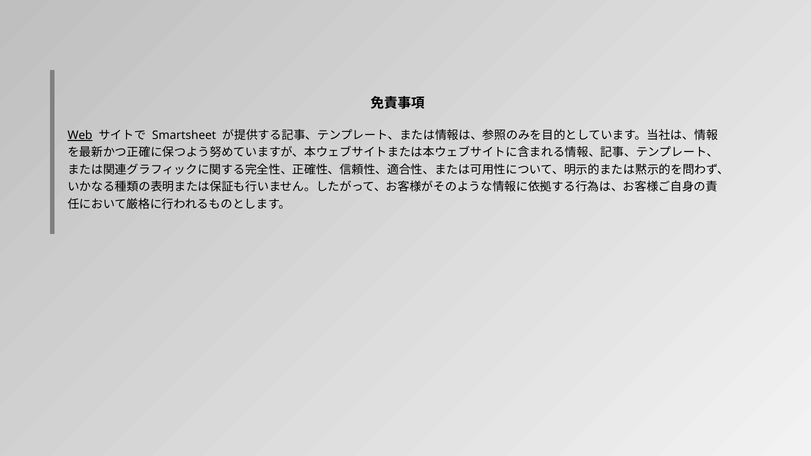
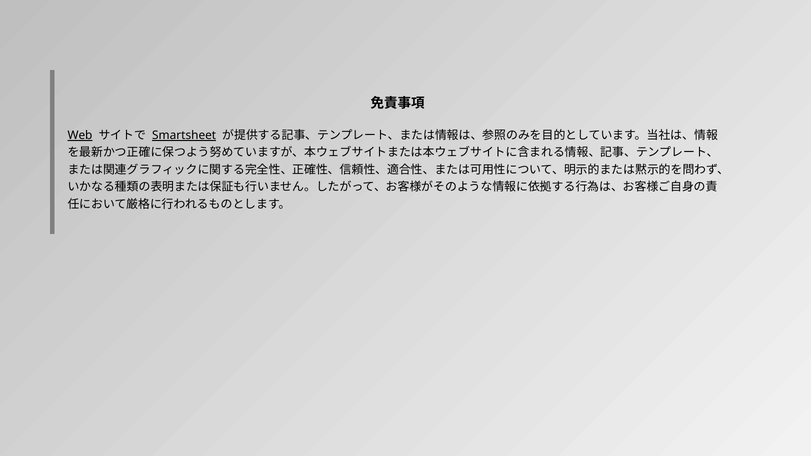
Smartsheet underline: none -> present
